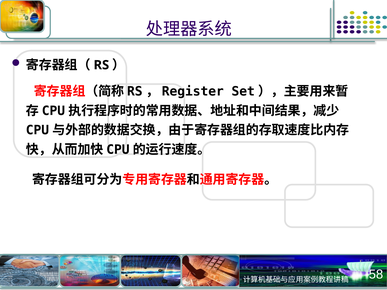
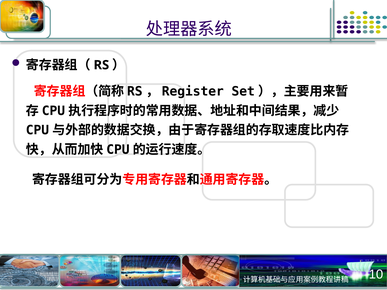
58: 58 -> 10
